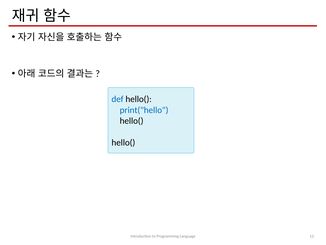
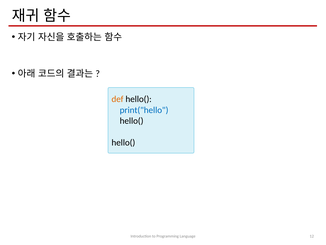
def colour: blue -> orange
